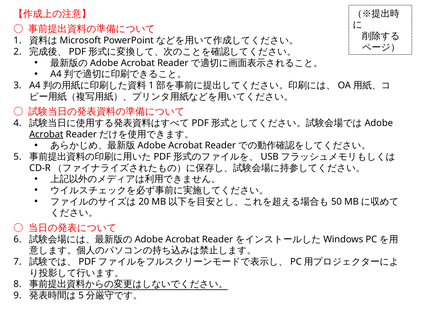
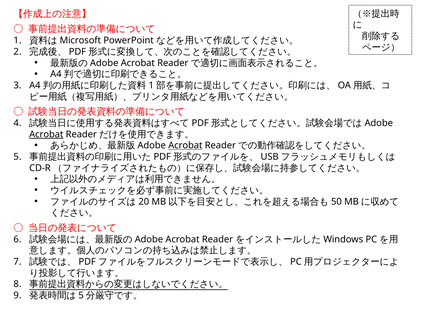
Acrobat at (185, 145) underline: none -> present
